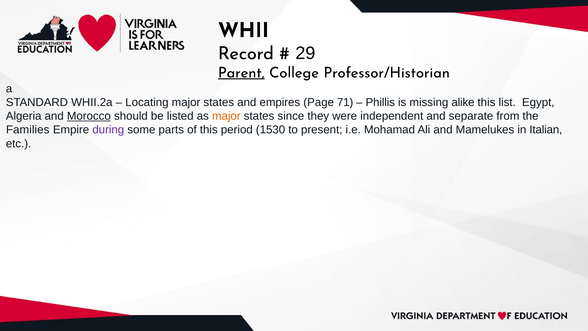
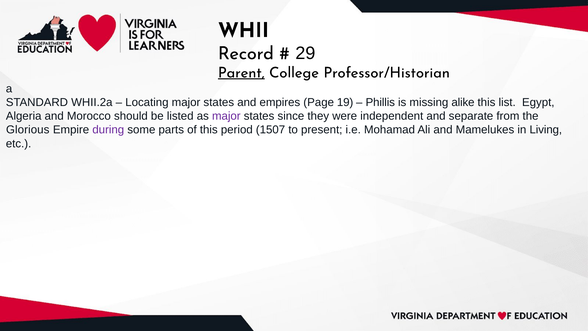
71: 71 -> 19
Morocco underline: present -> none
major at (226, 116) colour: orange -> purple
Families: Families -> Glorious
1530: 1530 -> 1507
Italian: Italian -> Living
